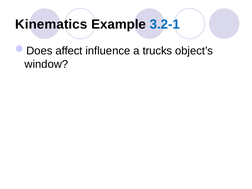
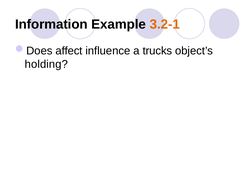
Kinematics: Kinematics -> Information
3.2-1 colour: blue -> orange
window: window -> holding
